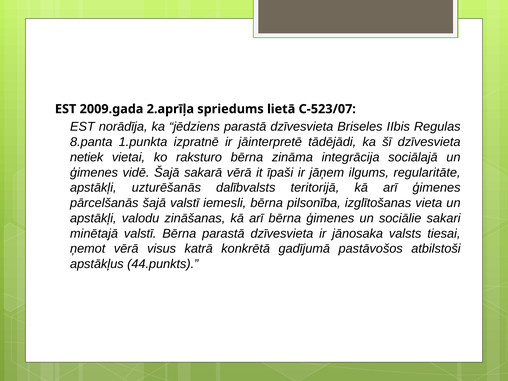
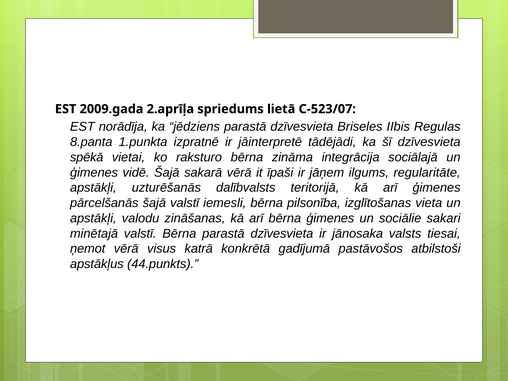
netiek: netiek -> spēkā
